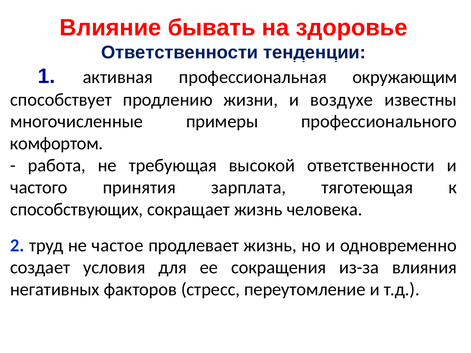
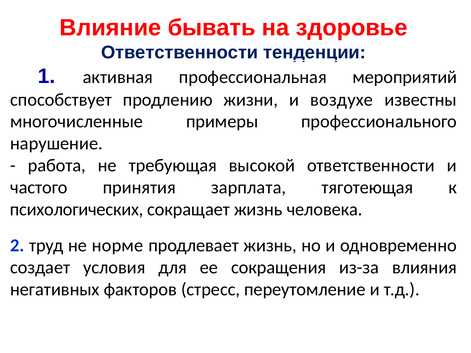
окружающим: окружающим -> мероприятий
комфортом: комфортом -> нарушение
способствующих: способствующих -> психологических
частое: частое -> норме
